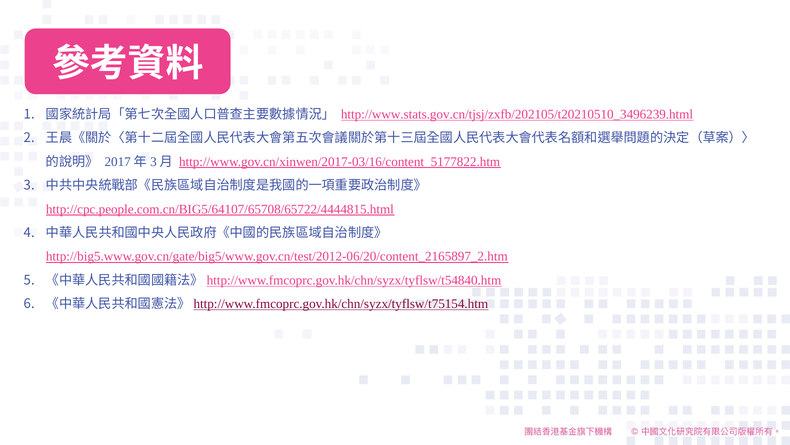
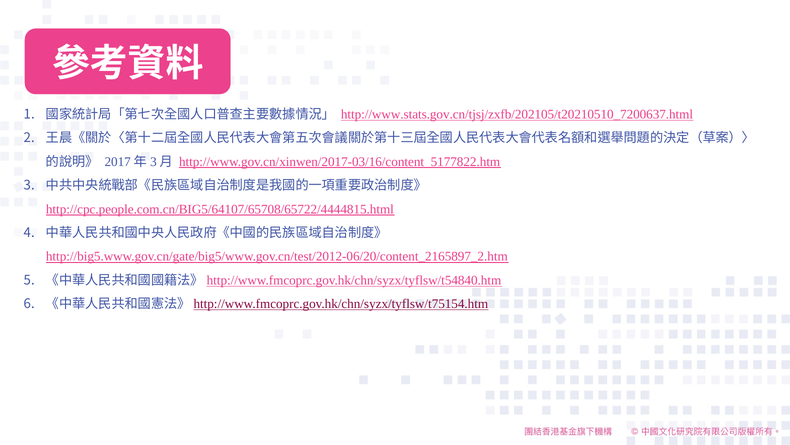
http://www.stats.gov.cn/tjsj/zxfb/202105/t20210510_3496239.html: http://www.stats.gov.cn/tjsj/zxfb/202105/t20210510_3496239.html -> http://www.stats.gov.cn/tjsj/zxfb/202105/t20210510_7200637.html
